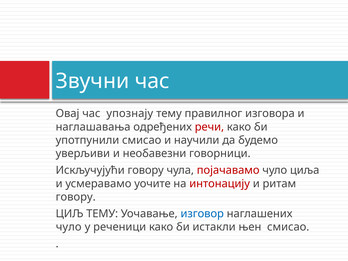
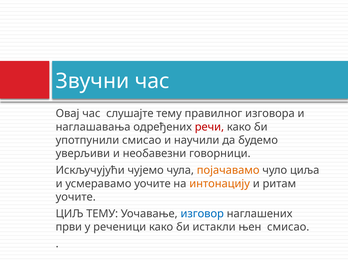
упознају: упознају -> слушајте
Искључујући говору: говору -> чујемо
појачавамо colour: red -> orange
интонацију colour: red -> orange
говору at (76, 197): говору -> уочите
чуло at (69, 227): чуло -> први
